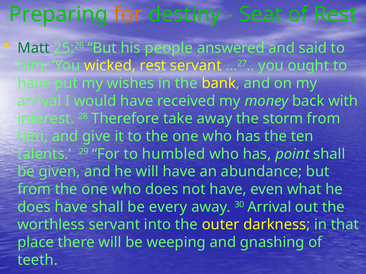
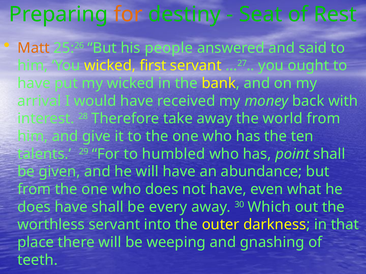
Matt colour: green -> orange
wicked rest: rest -> first
my wishes: wishes -> wicked
storm: storm -> world
30 Arrival: Arrival -> Which
